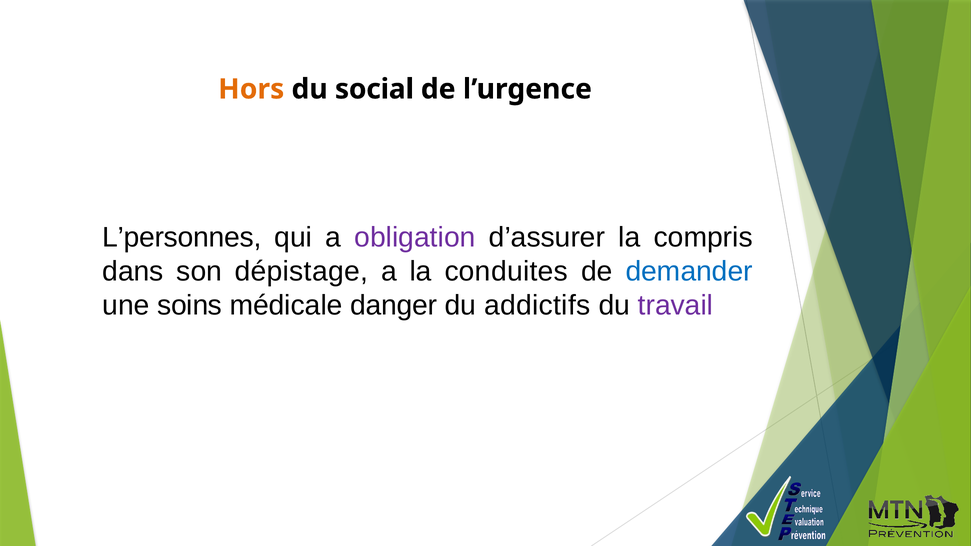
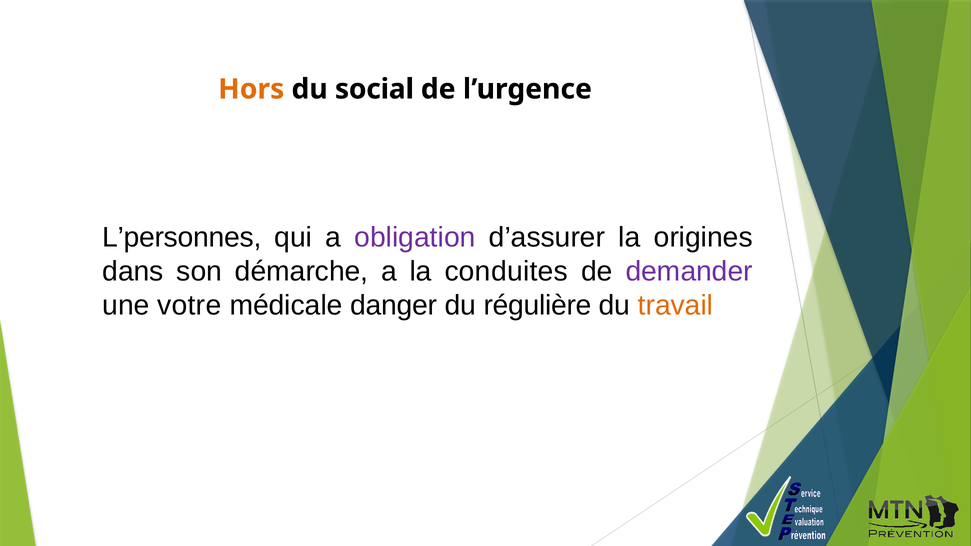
compris: compris -> origines
dépistage: dépistage -> démarche
demander colour: blue -> purple
soins: soins -> votre
addictifs: addictifs -> régulière
travail colour: purple -> orange
